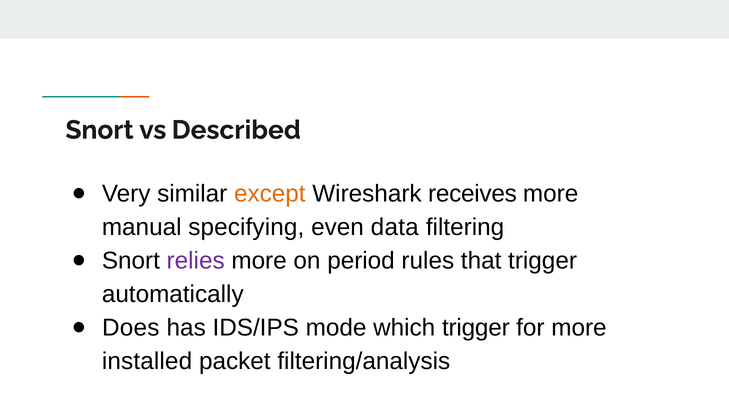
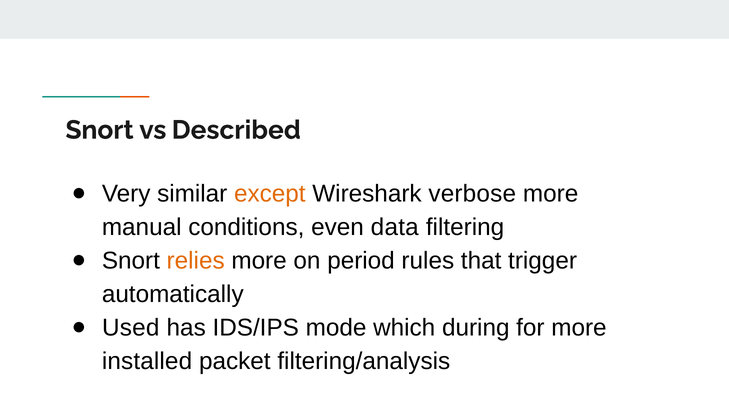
receives: receives -> verbose
specifying: specifying -> conditions
relies colour: purple -> orange
Does: Does -> Used
which trigger: trigger -> during
